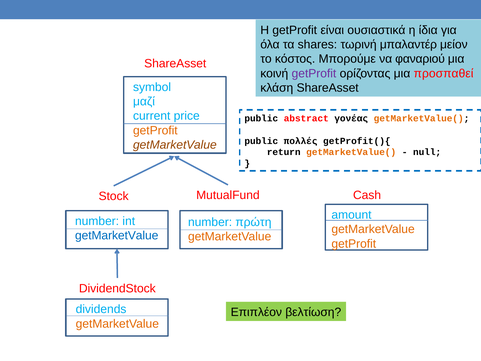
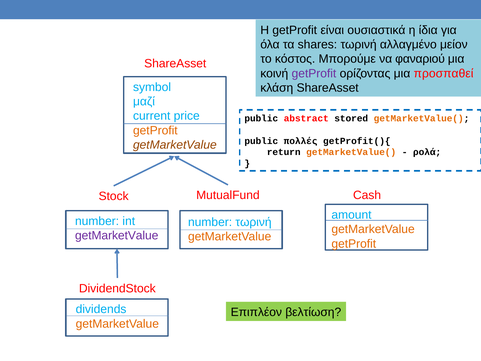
μπαλαντέρ: μπαλαντέρ -> αλλαγμένο
γονέας: γονέας -> stored
null: null -> ρολά
number πρώτη: πρώτη -> τωρινή
getMarketValue at (117, 236) colour: blue -> purple
